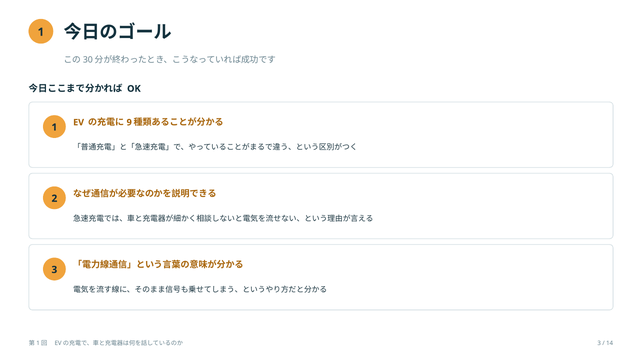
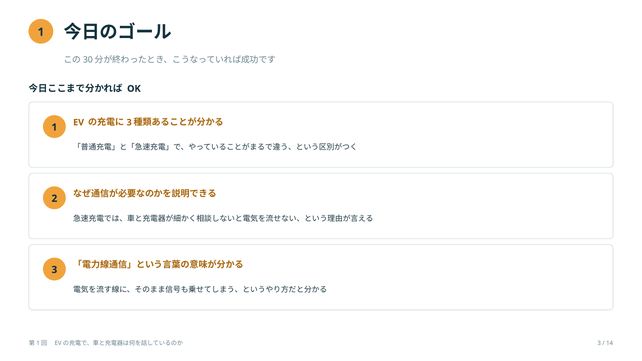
9 at (129, 122): 9 -> 3
